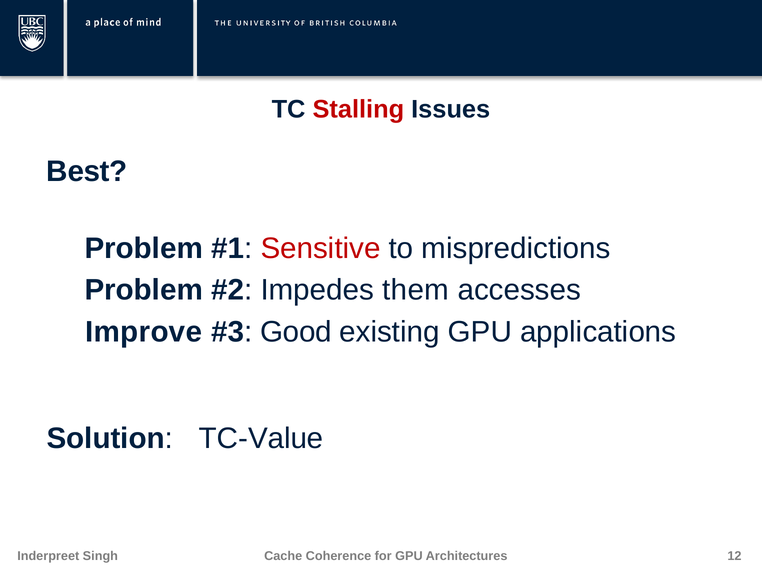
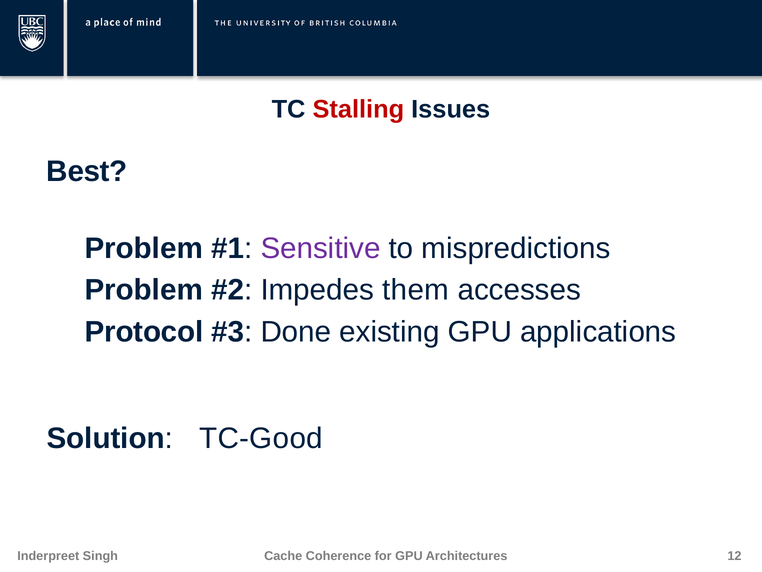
Sensitive colour: red -> purple
Improve: Improve -> Protocol
Good: Good -> Done
TC-Value: TC-Value -> TC-Good
